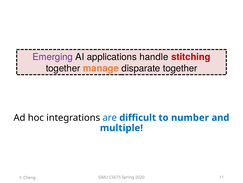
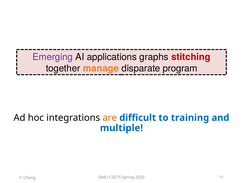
handle: handle -> graphs
disparate together: together -> program
are colour: blue -> orange
number: number -> training
